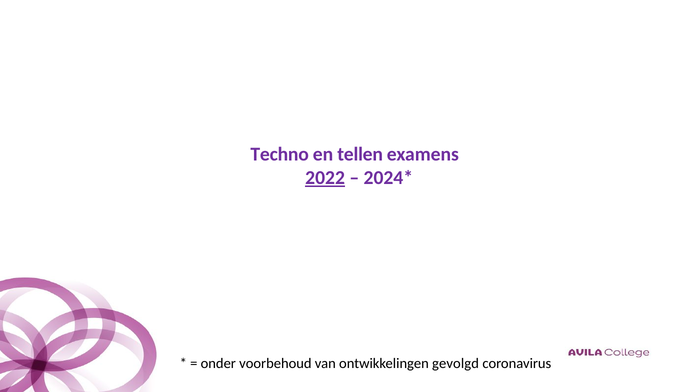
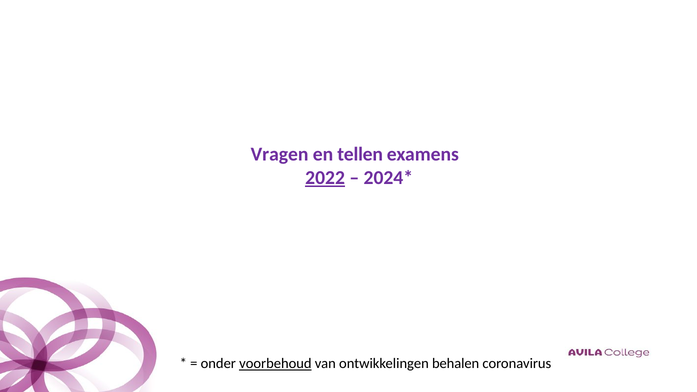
Techno: Techno -> Vragen
voorbehoud underline: none -> present
gevolgd: gevolgd -> behalen
